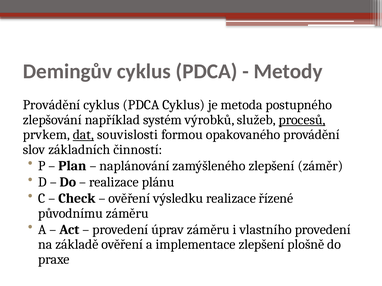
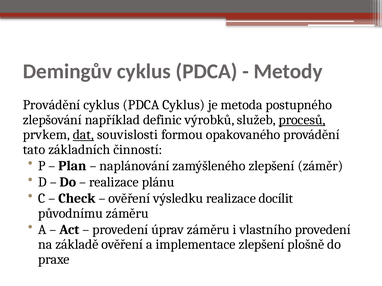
systém: systém -> definic
slov: slov -> tato
řízené: řízené -> docílit
